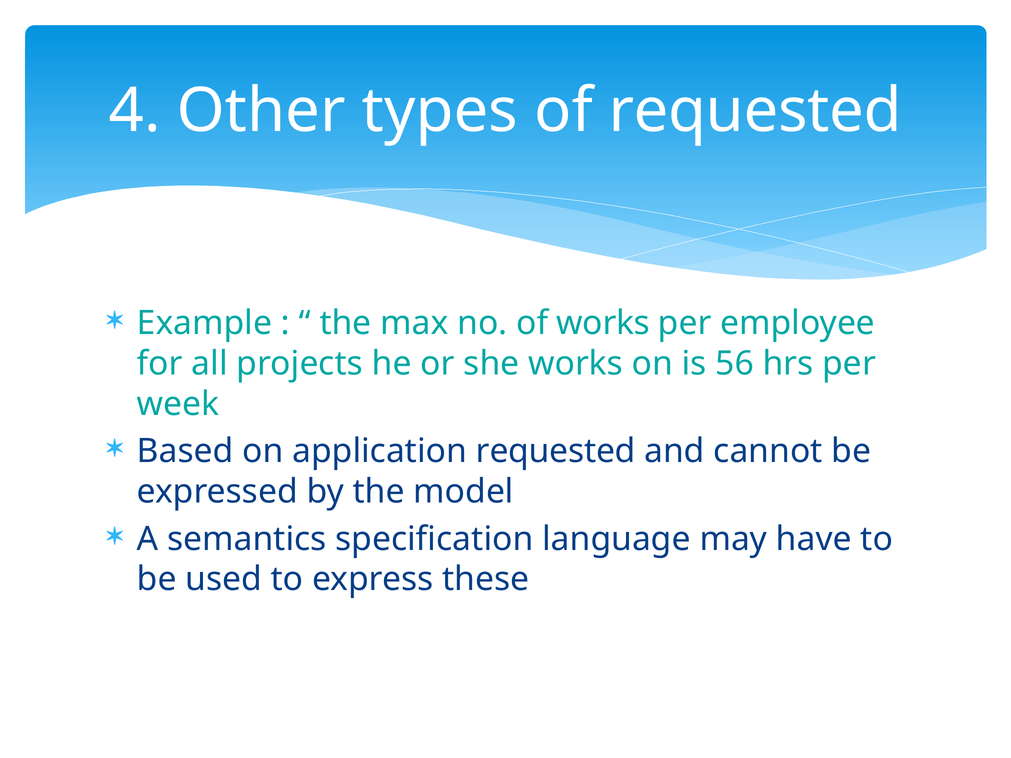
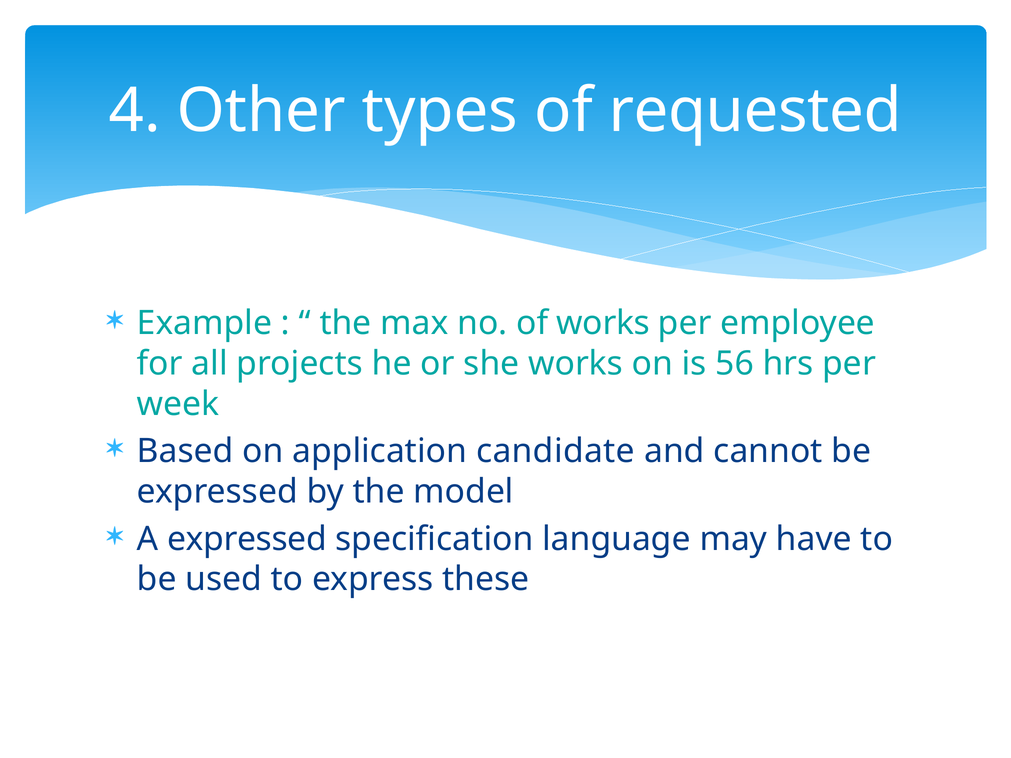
application requested: requested -> candidate
A semantics: semantics -> expressed
